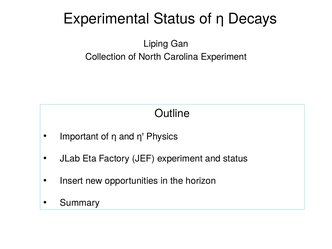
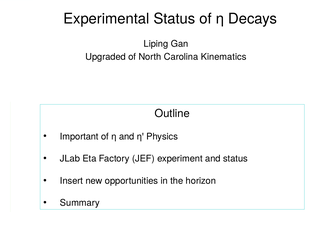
Collection: Collection -> Upgraded
Carolina Experiment: Experiment -> Kinematics
